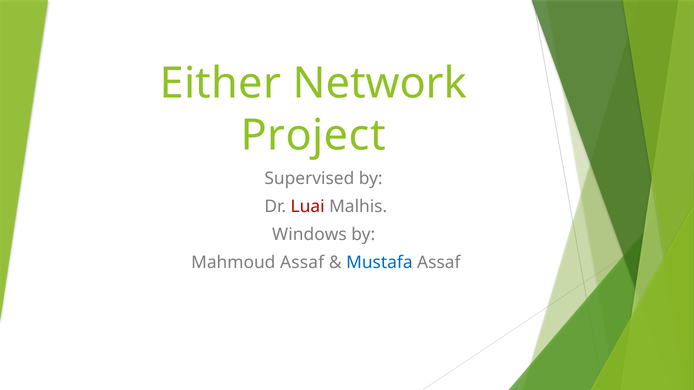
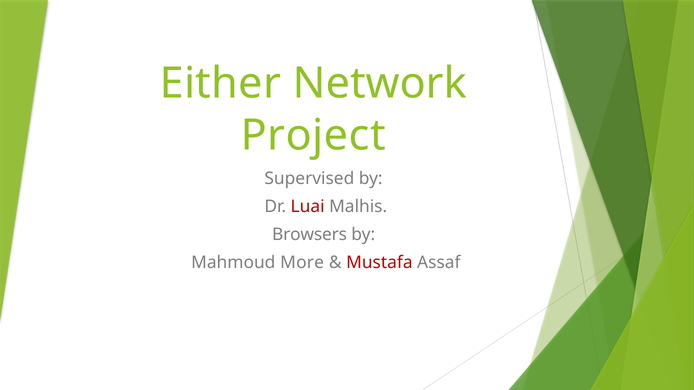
Windows: Windows -> Browsers
Mahmoud Assaf: Assaf -> More
Mustafa colour: blue -> red
